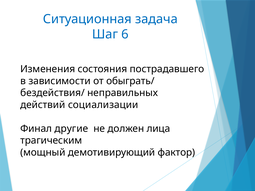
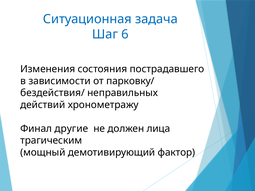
обыграть/: обыграть/ -> парковку/
социализации: социализации -> хронометражу
